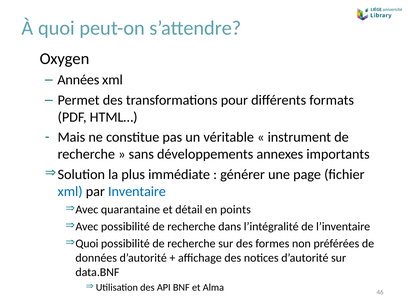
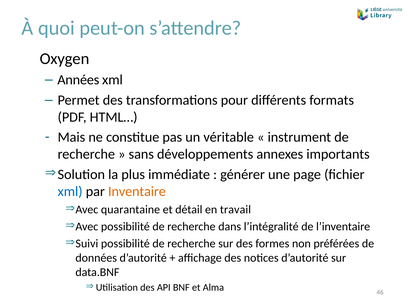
Inventaire colour: blue -> orange
points: points -> travail
Quoi at (87, 244): Quoi -> Suivi
